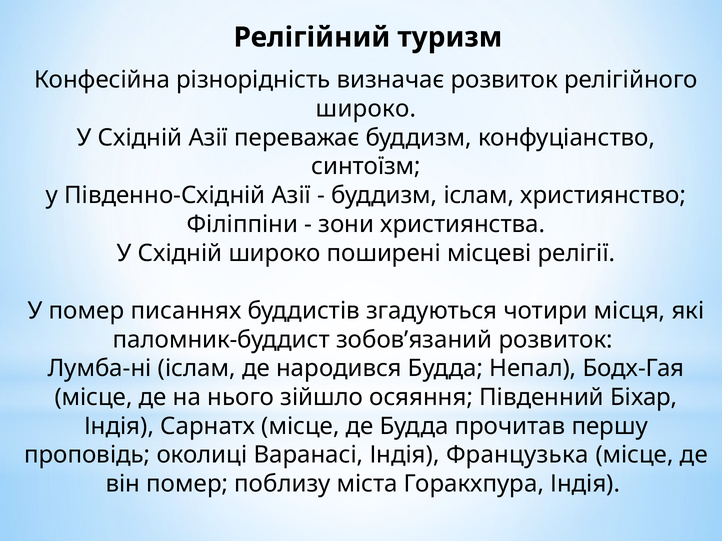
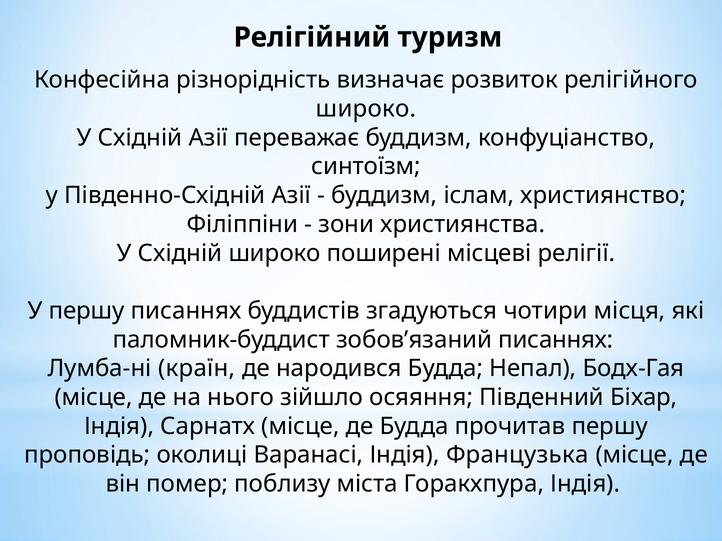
У помер: помер -> першу
зобов’язаний розвиток: розвиток -> писаннях
Лумба-ні іслам: іслам -> країн
